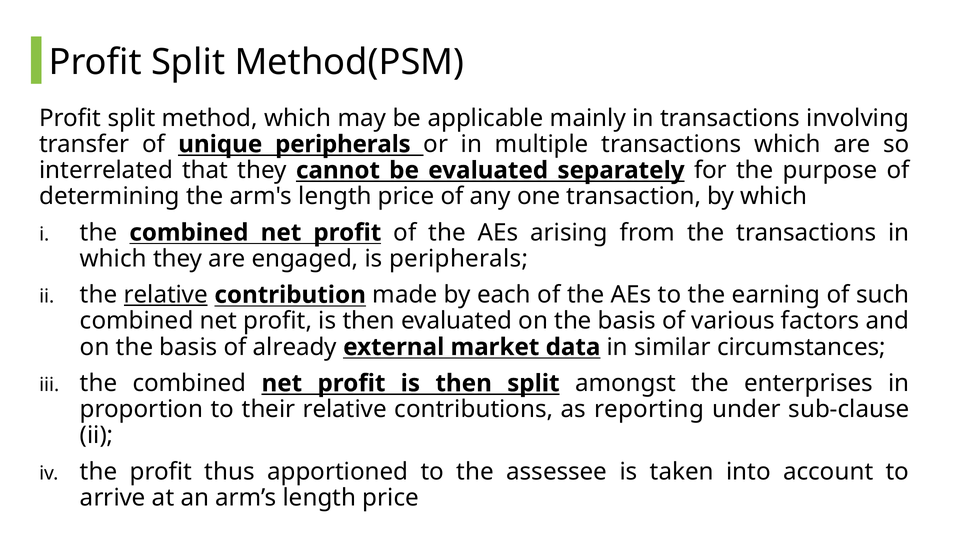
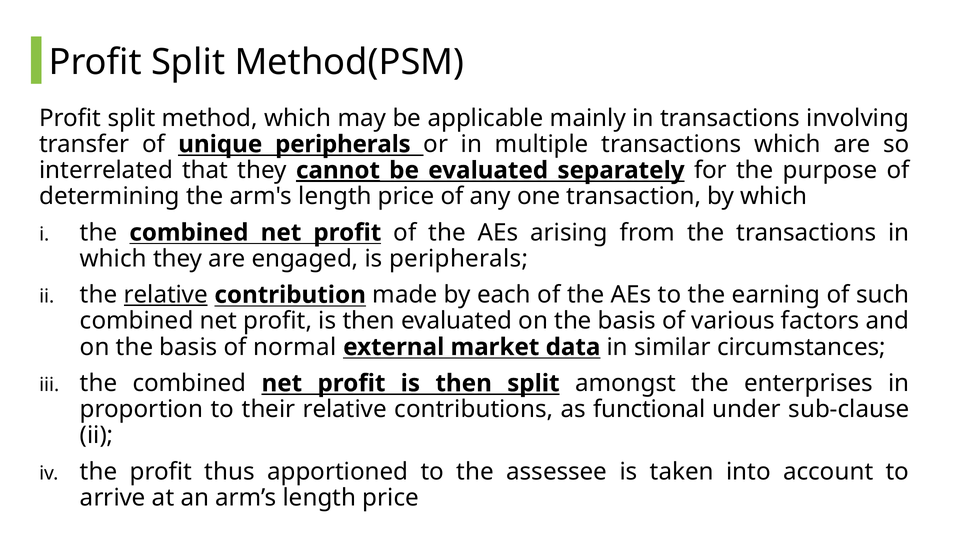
cannot underline: none -> present
already: already -> normal
reporting: reporting -> functional
